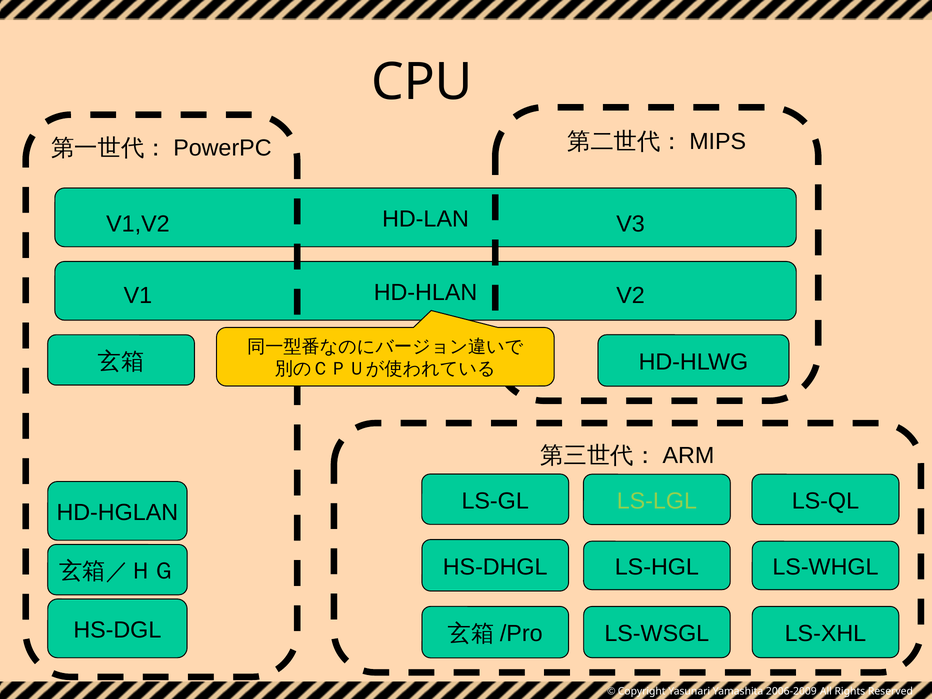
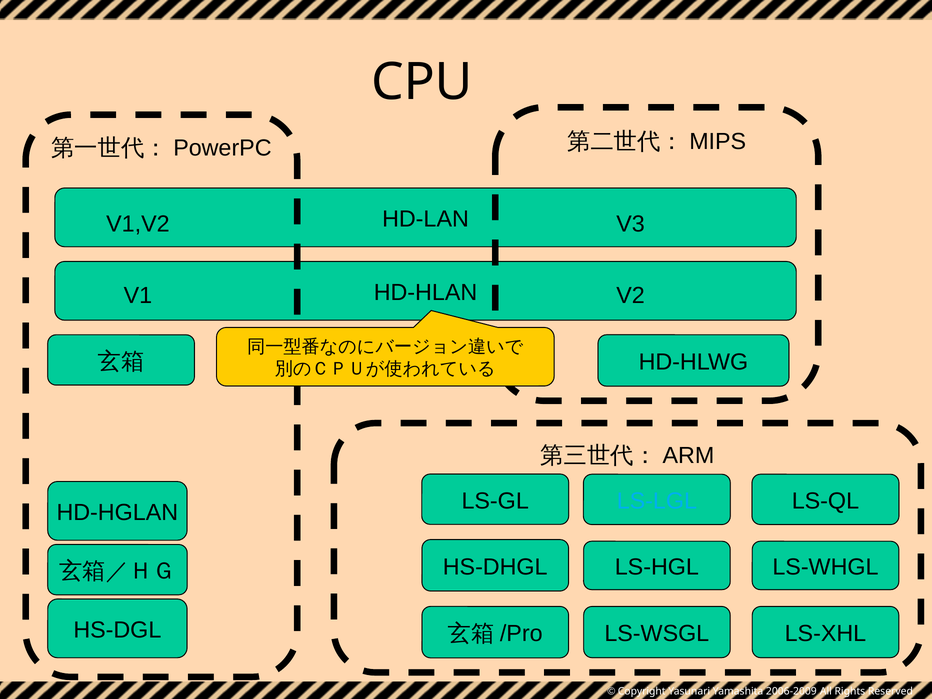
LS-LGL colour: light green -> light blue
